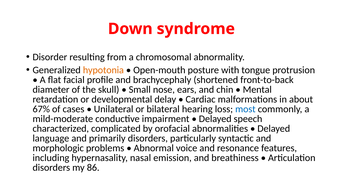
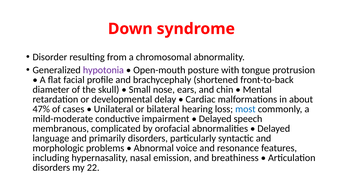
hypotonia colour: orange -> purple
67%: 67% -> 47%
characterized: characterized -> membranous
86: 86 -> 22
